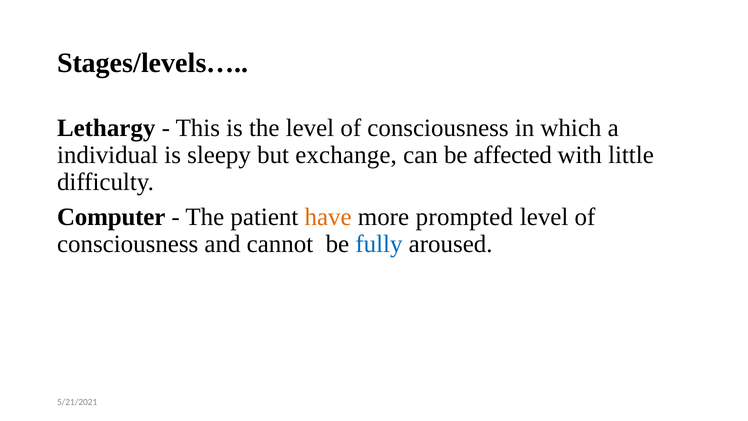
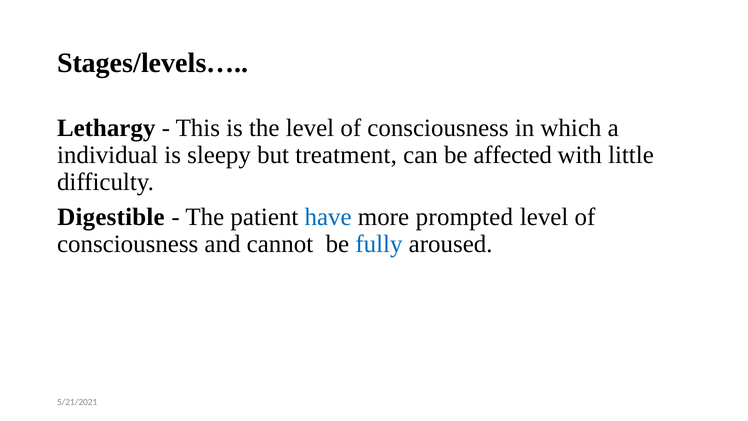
exchange: exchange -> treatment
Computer: Computer -> Digestible
have colour: orange -> blue
